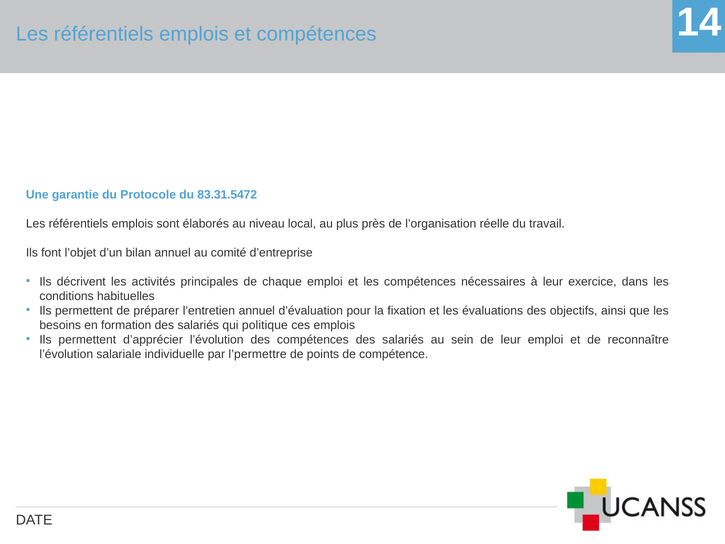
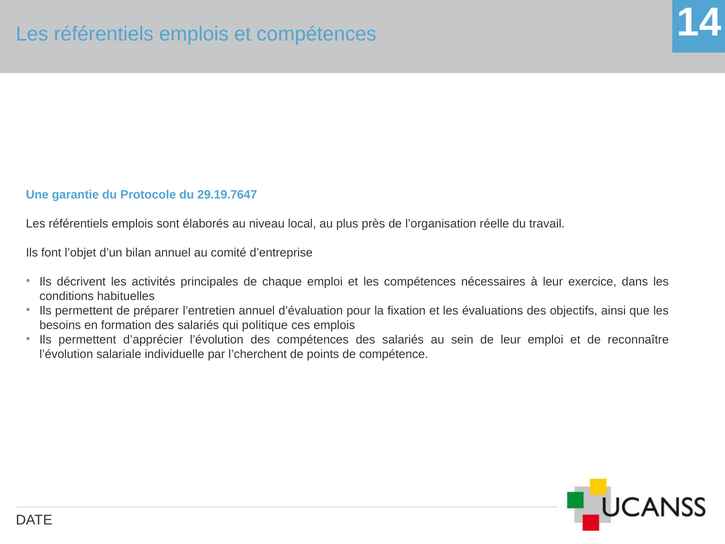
83.31.5472: 83.31.5472 -> 29.19.7647
l’permettre: l’permettre -> l’cherchent
